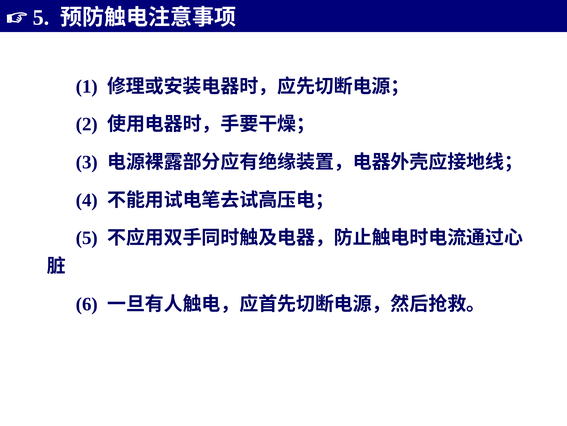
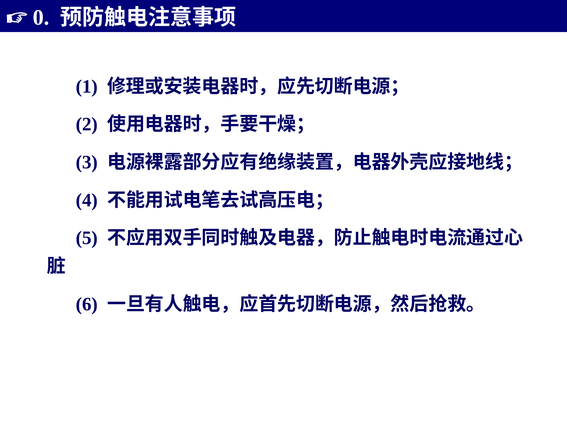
5 at (41, 18): 5 -> 0
